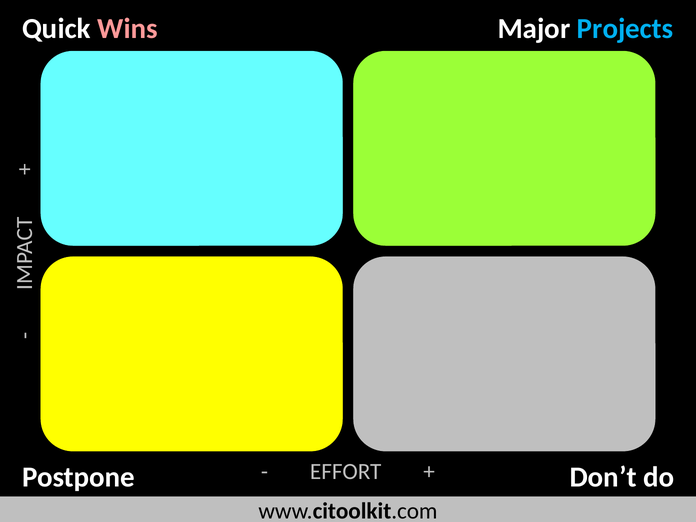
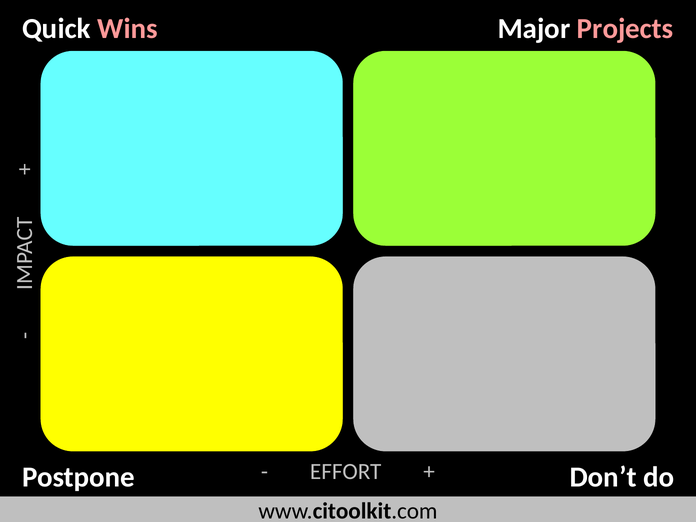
Projects colour: light blue -> pink
